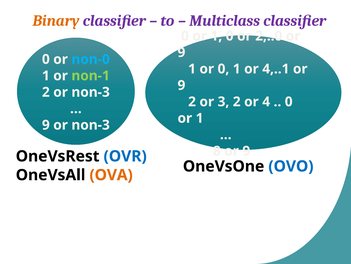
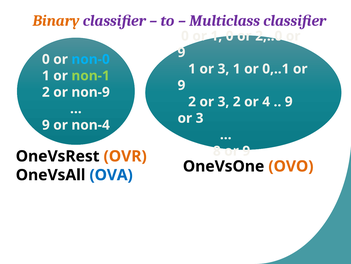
1 or 0: 0 -> 3
4,..1: 4,..1 -> 0,..1
2 or non-3: non-3 -> non-9
0 at (289, 101): 0 -> 9
1 at (200, 118): 1 -> 3
9 or non-3: non-3 -> non-4
OVR colour: blue -> orange
OVO colour: blue -> orange
OVA colour: orange -> blue
